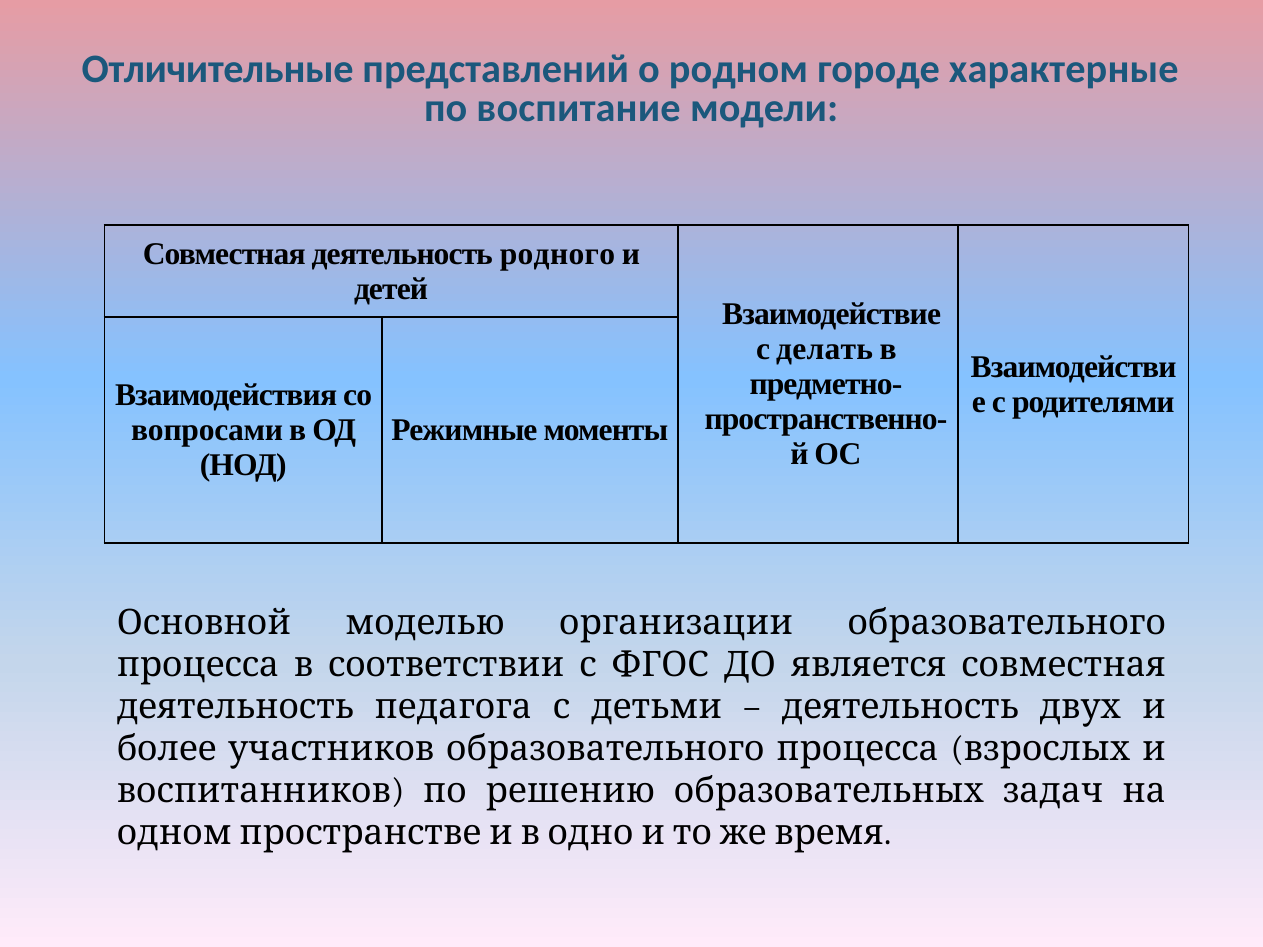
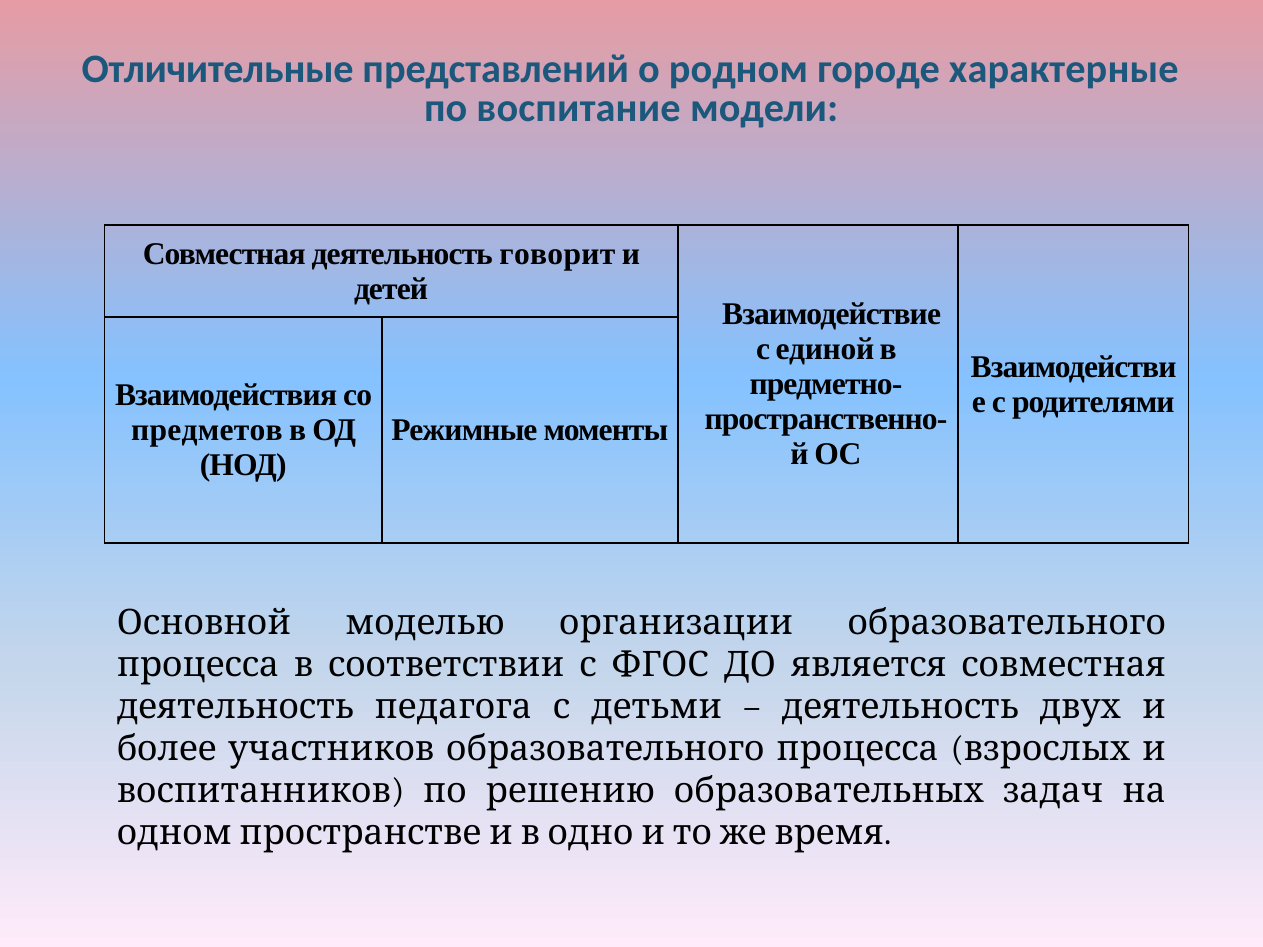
родного: родного -> говорит
делать: делать -> единой
вопросами: вопросами -> предметов
